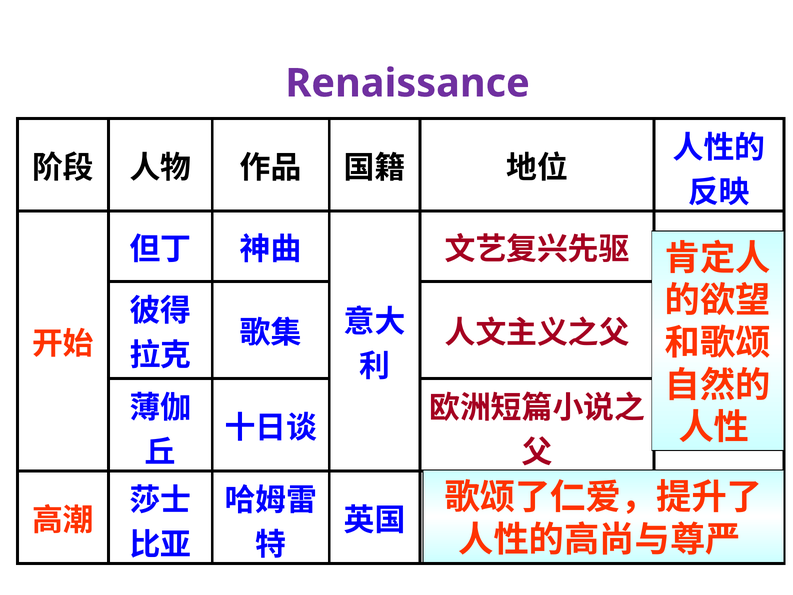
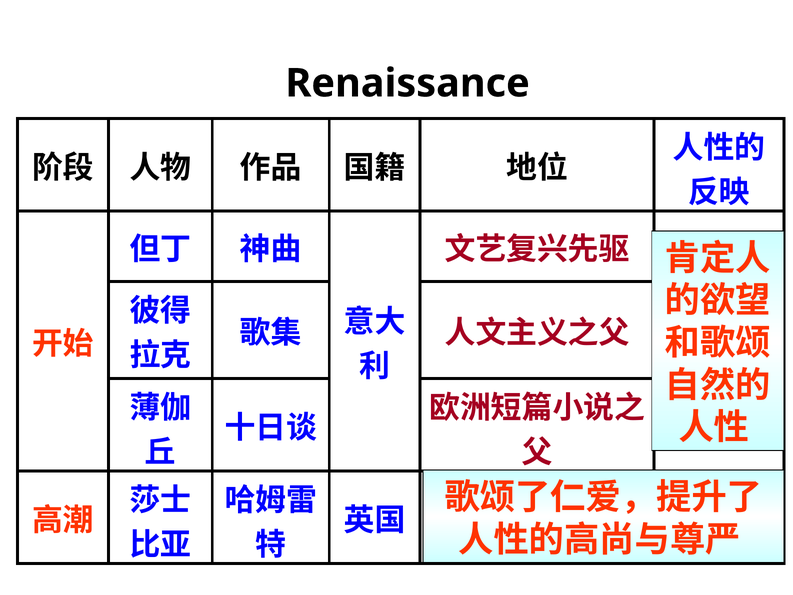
Renaissance colour: purple -> black
